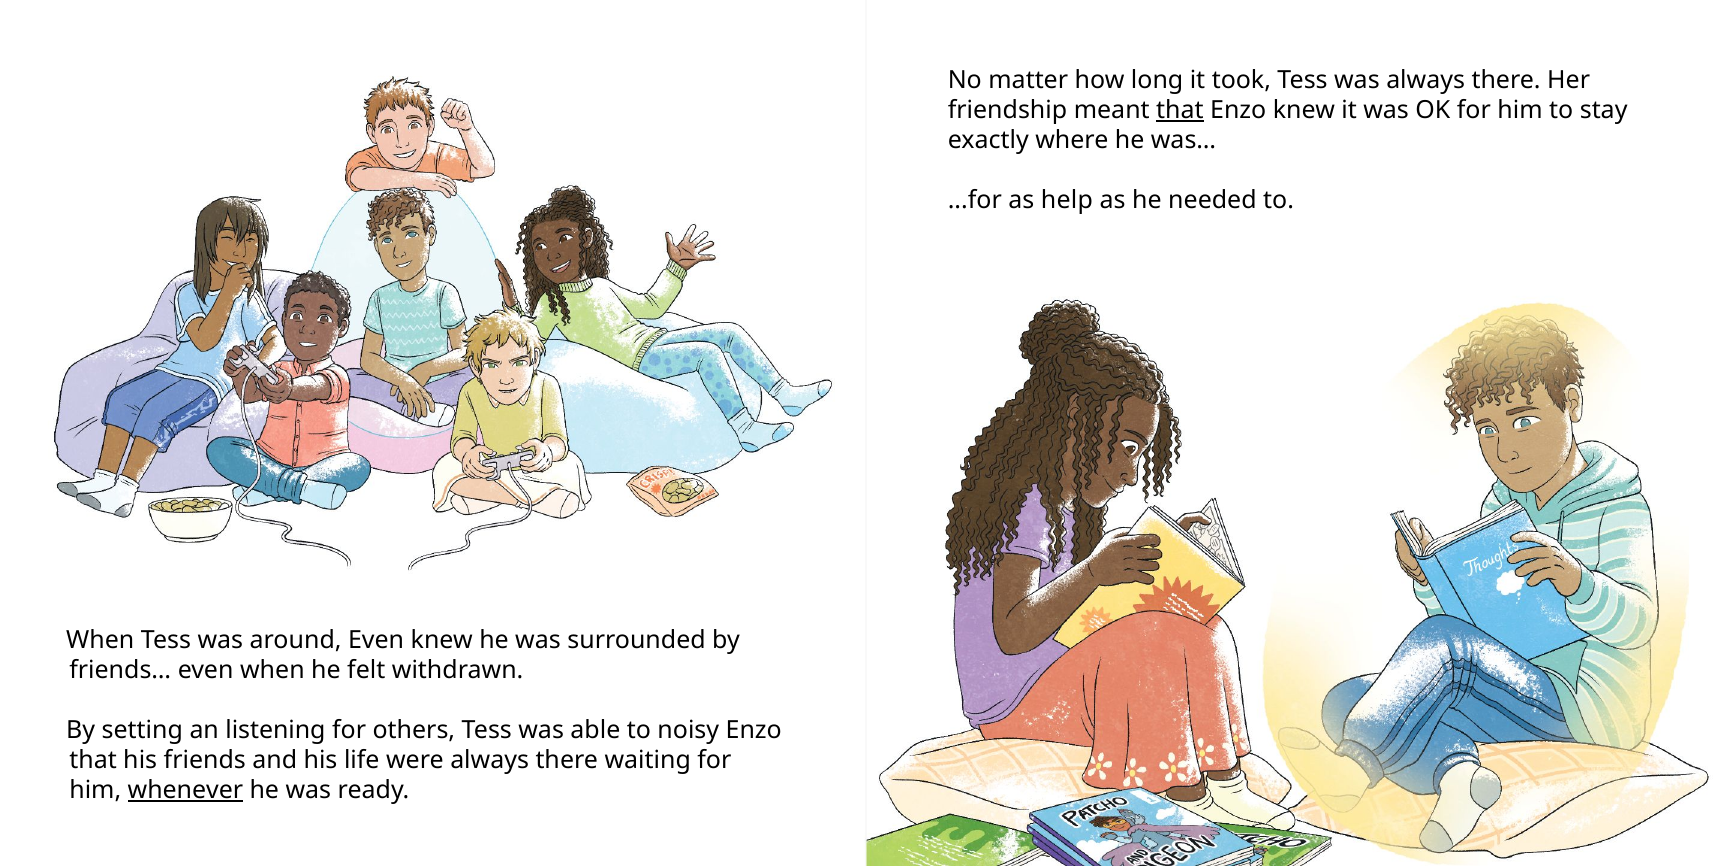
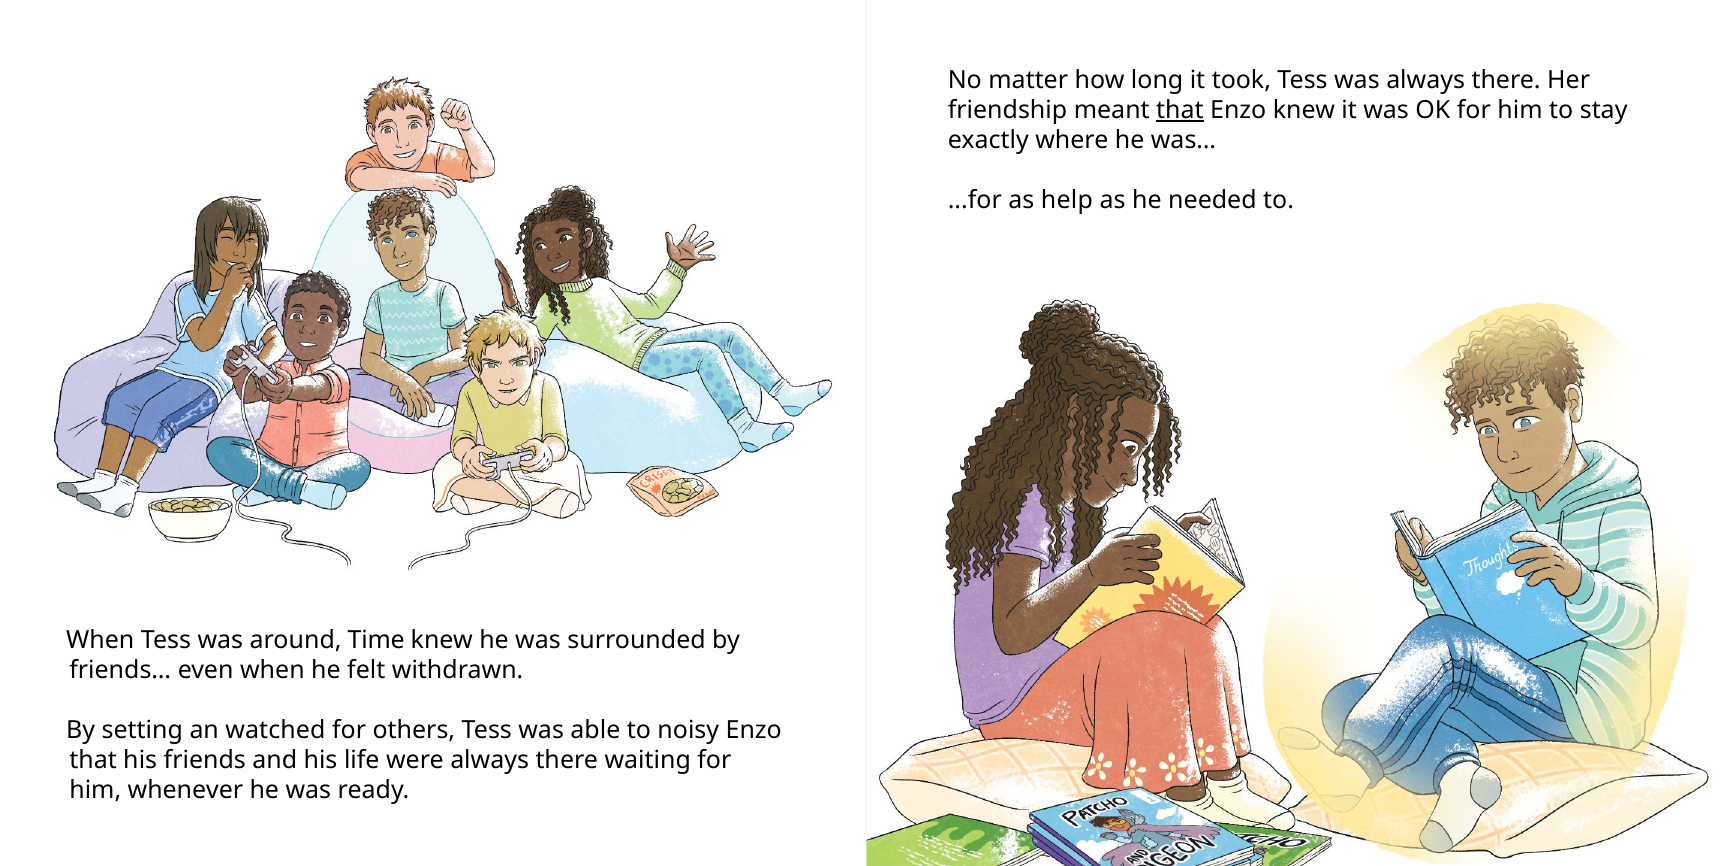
around Even: Even -> Time
listening: listening -> watched
whenever underline: present -> none
